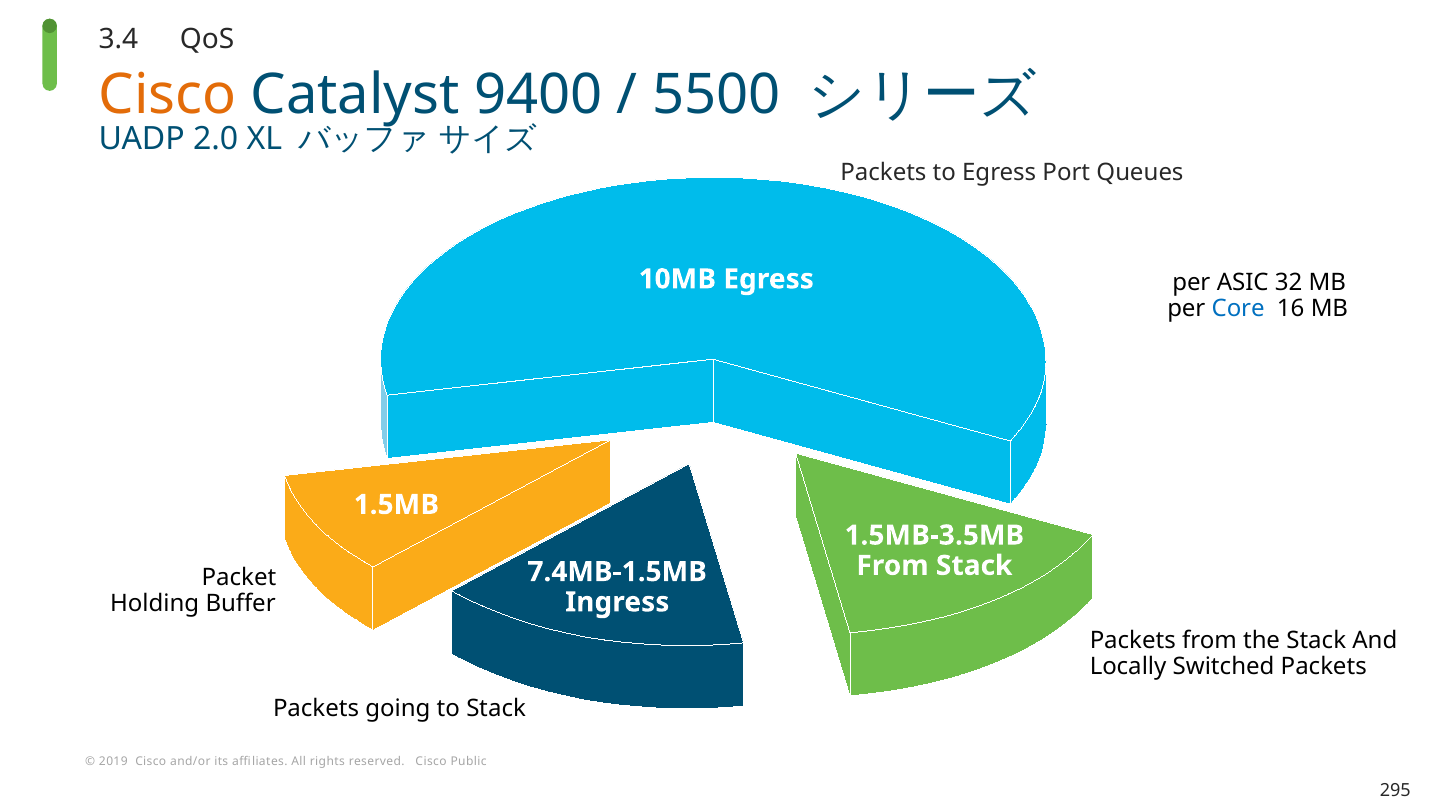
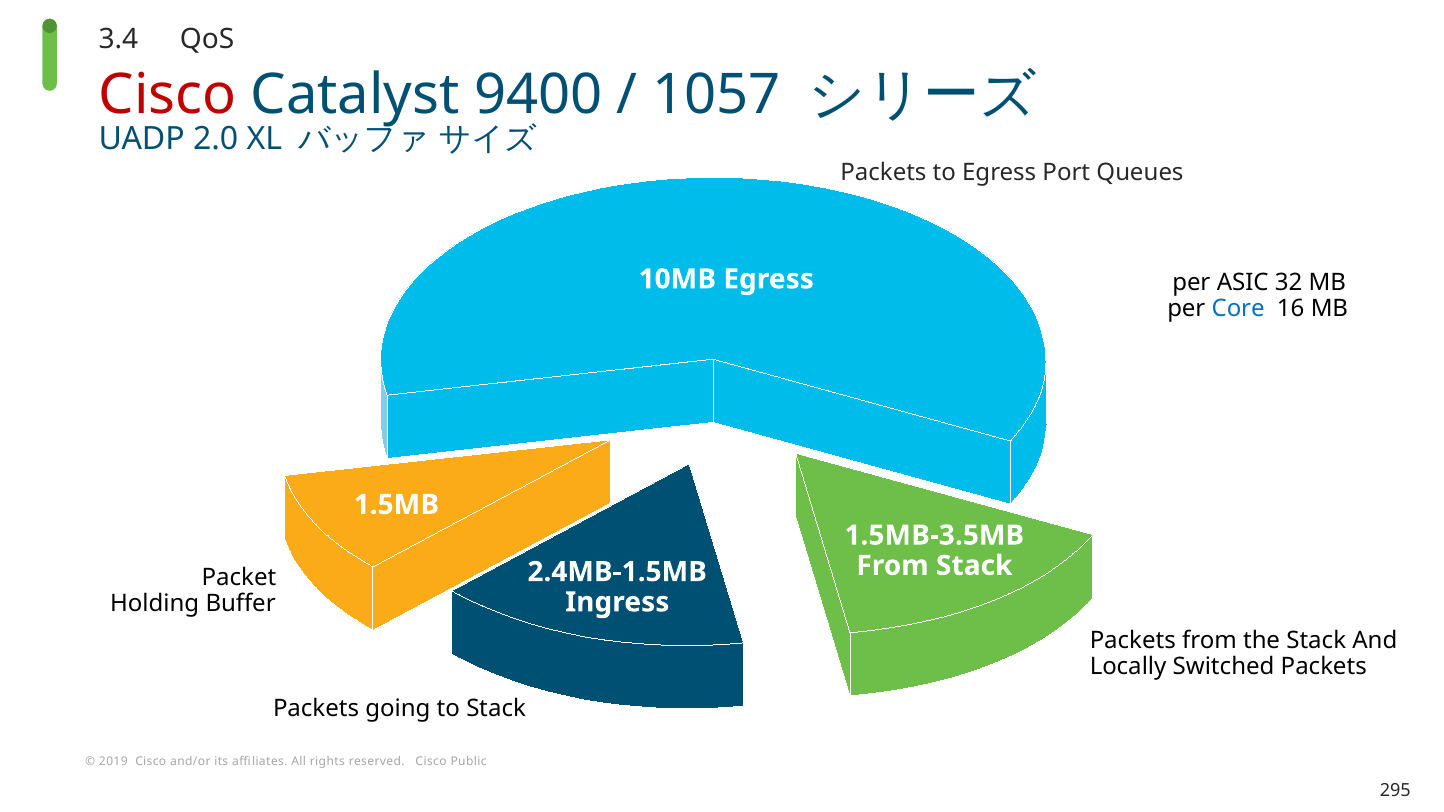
Cisco at (167, 95) colour: orange -> red
5500: 5500 -> 1057
7.4MB-1.5MB: 7.4MB-1.5MB -> 2.4MB-1.5MB
